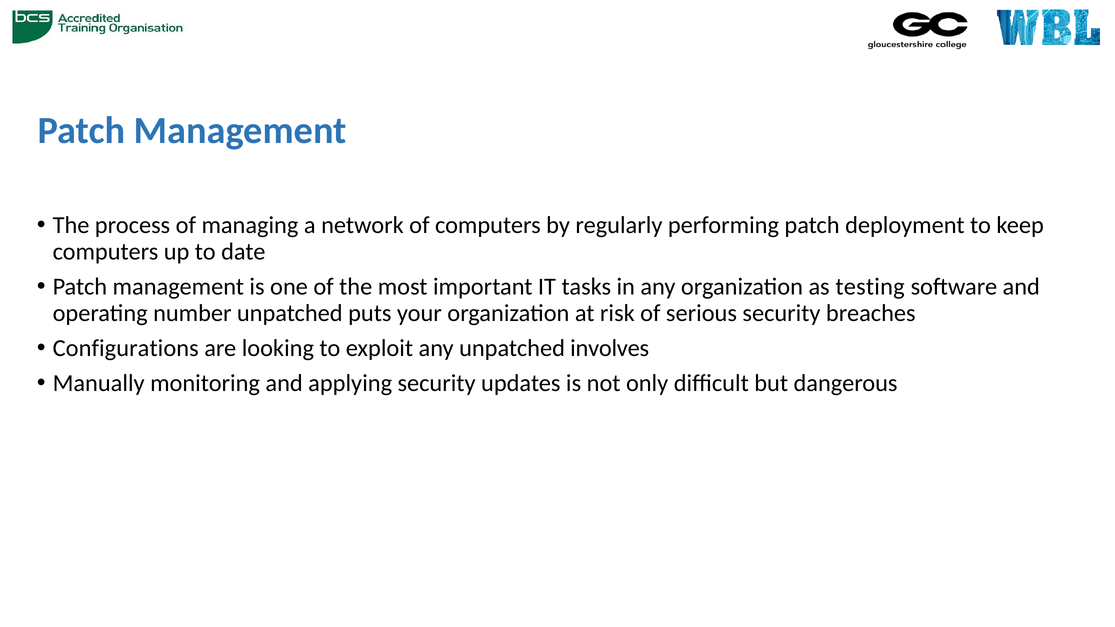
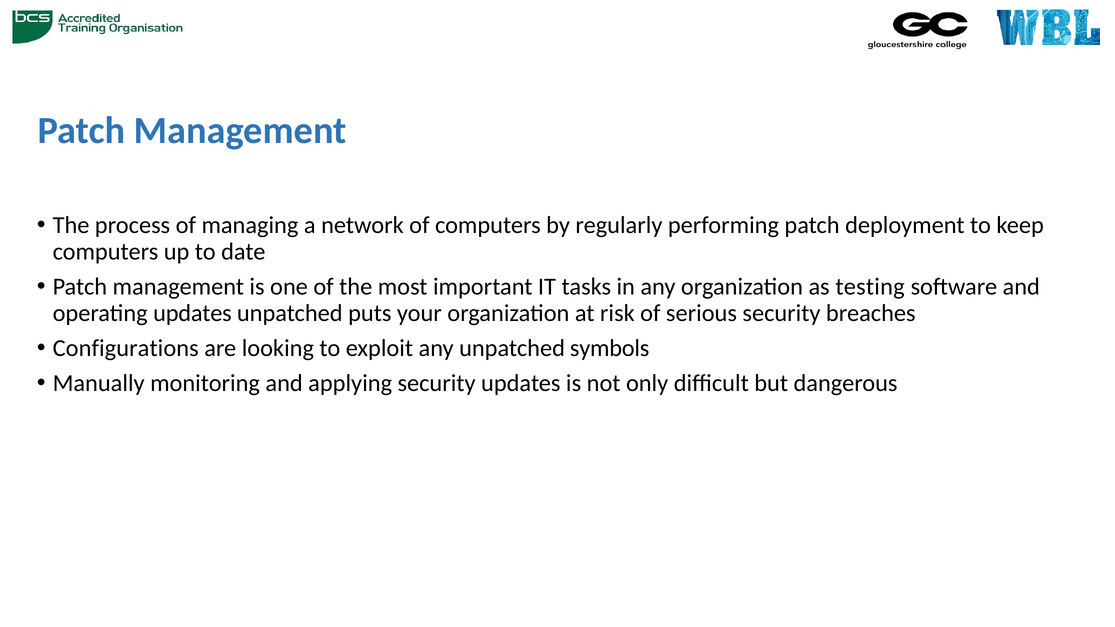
operating number: number -> updates
involves: involves -> symbols
